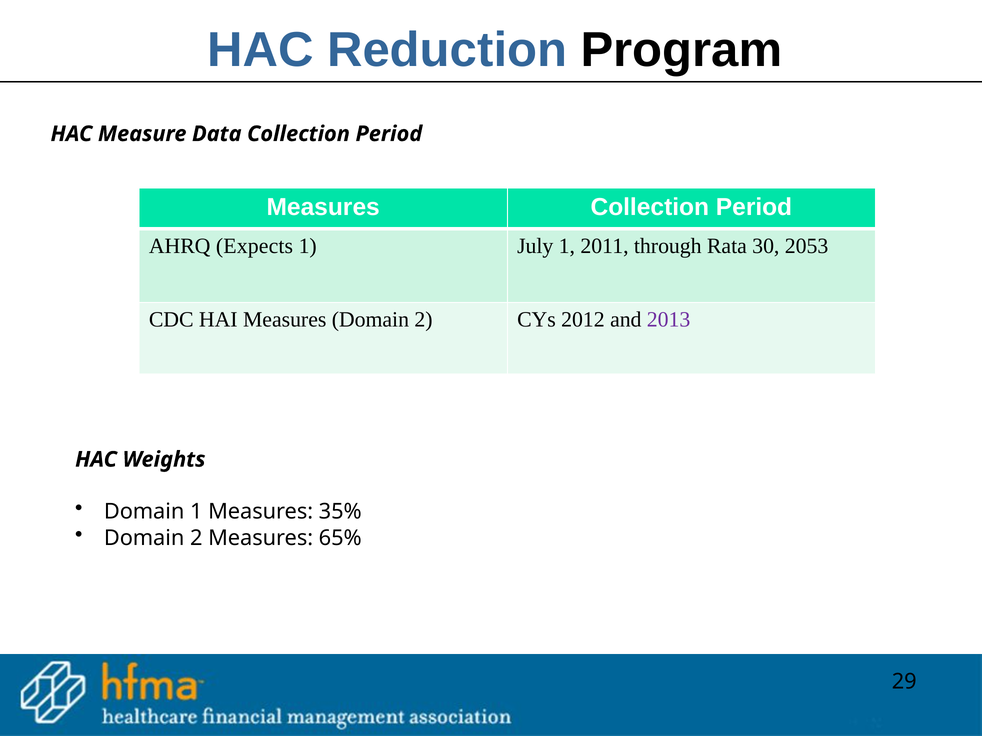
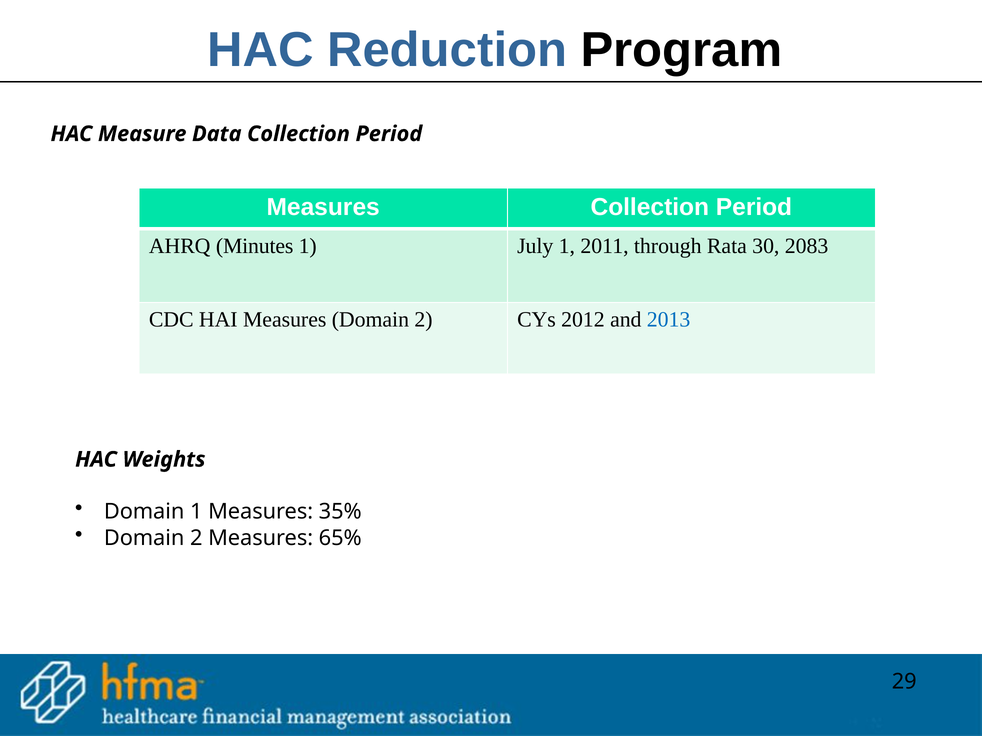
Expects: Expects -> Minutes
2053: 2053 -> 2083
2013 colour: purple -> blue
